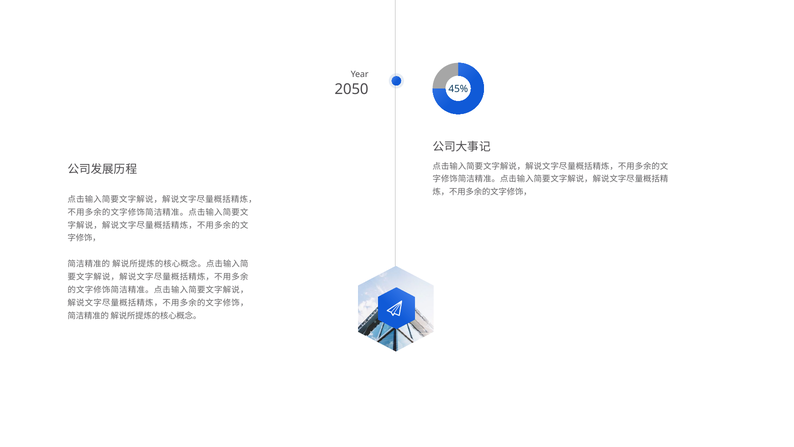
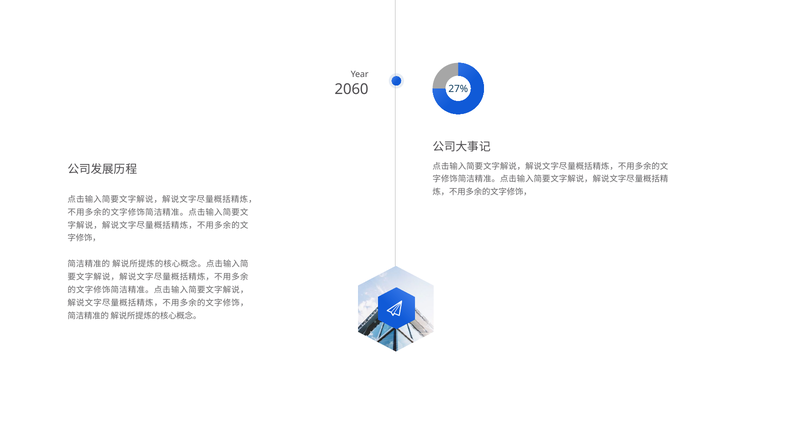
2050: 2050 -> 2060
45%: 45% -> 27%
